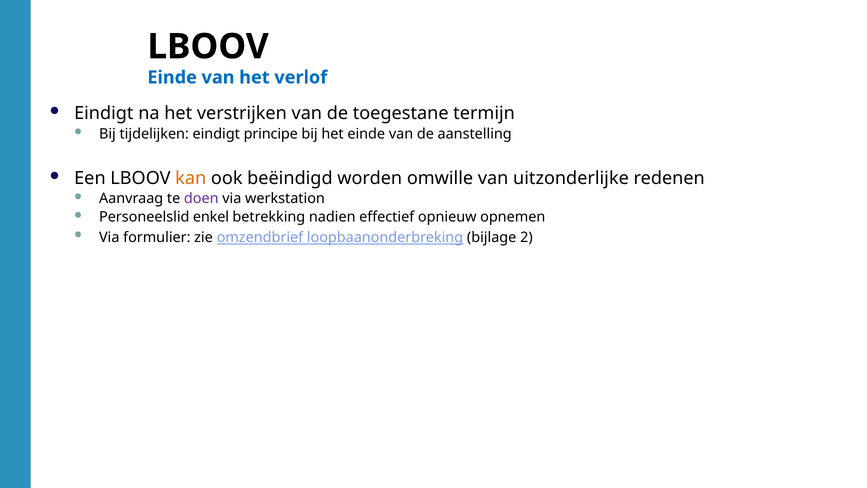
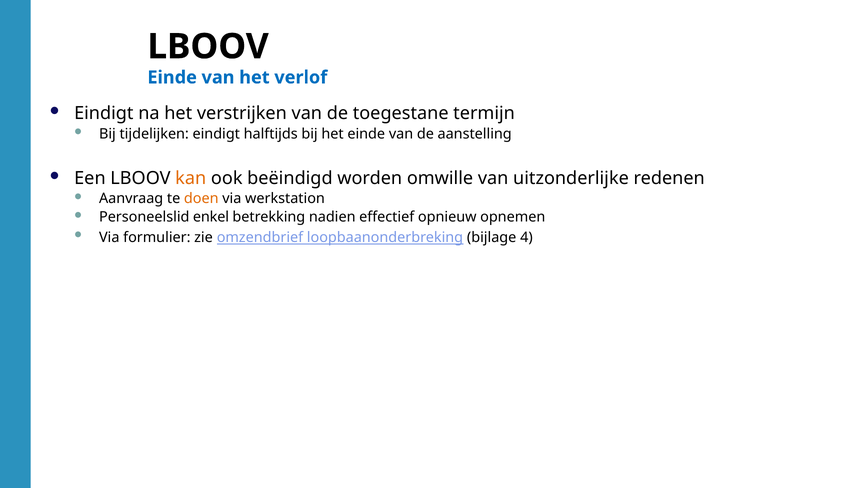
principe: principe -> halftijds
doen colour: purple -> orange
2: 2 -> 4
